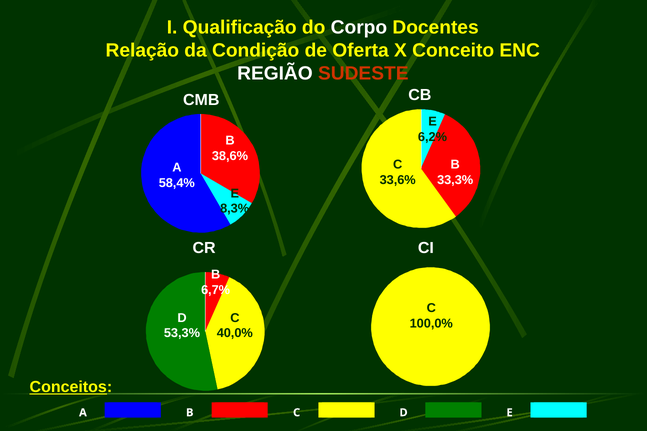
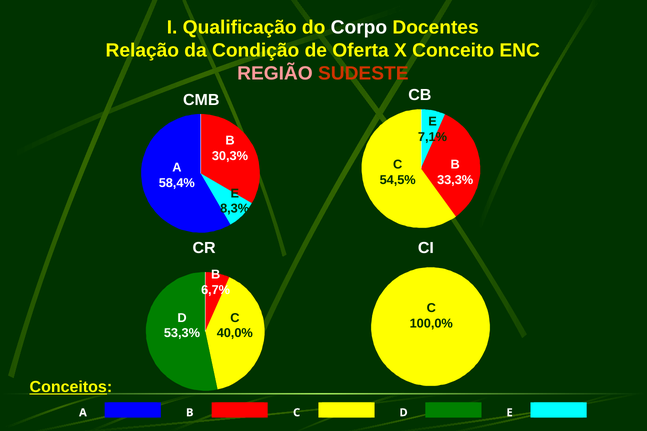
REGIÃO colour: white -> pink
6,2%: 6,2% -> 7,1%
38,6%: 38,6% -> 30,3%
33,6%: 33,6% -> 54,5%
